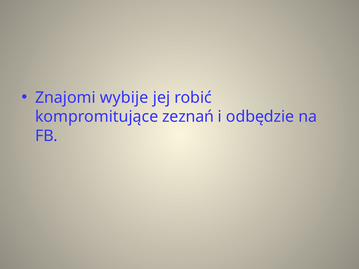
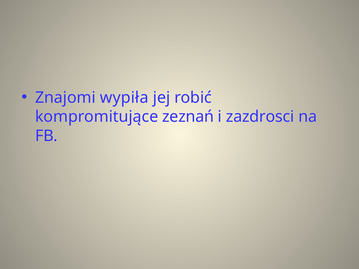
wybije: wybije -> wypiła
odbędzie: odbędzie -> zazdrosci
